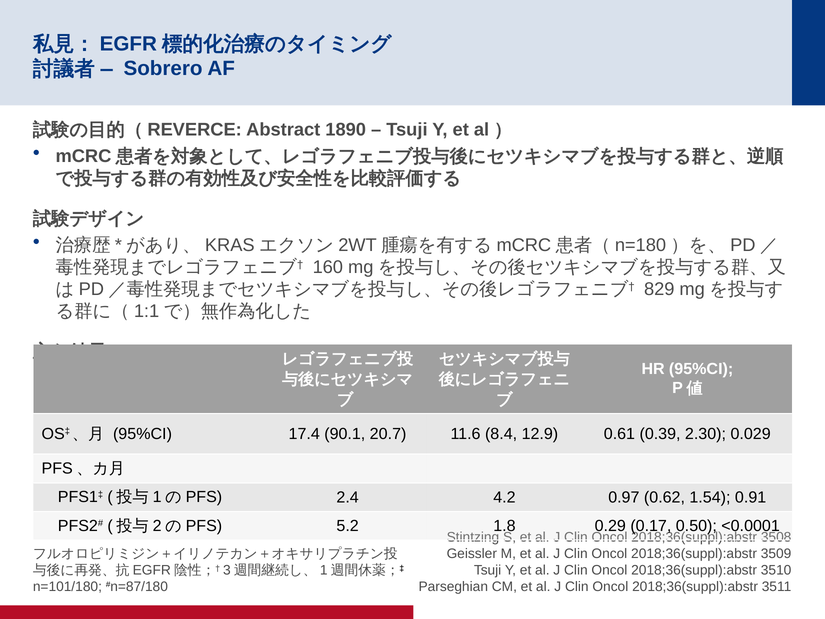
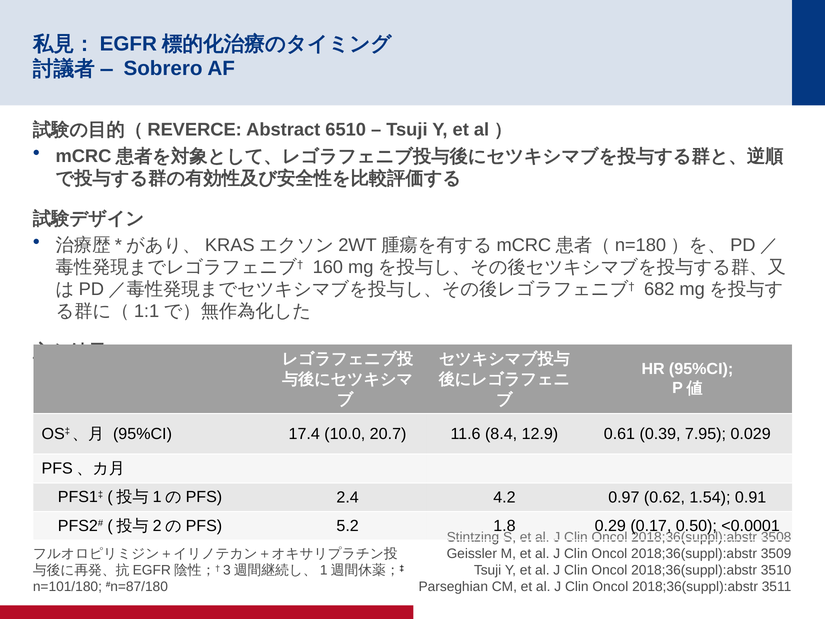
1890: 1890 -> 6510
829: 829 -> 682
90.1: 90.1 -> 10.0
2.30: 2.30 -> 7.95
